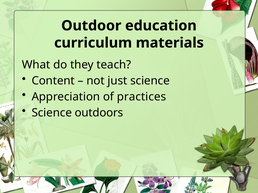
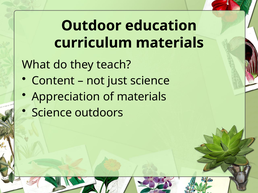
of practices: practices -> materials
